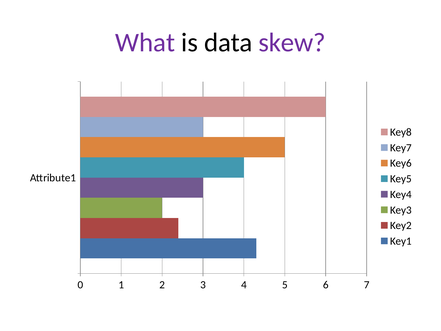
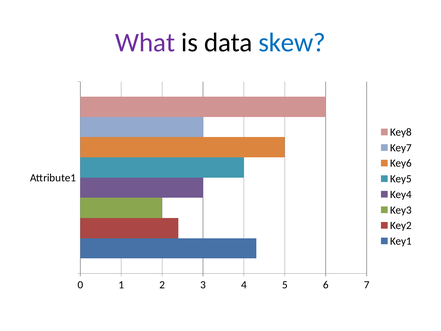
skew colour: purple -> blue
